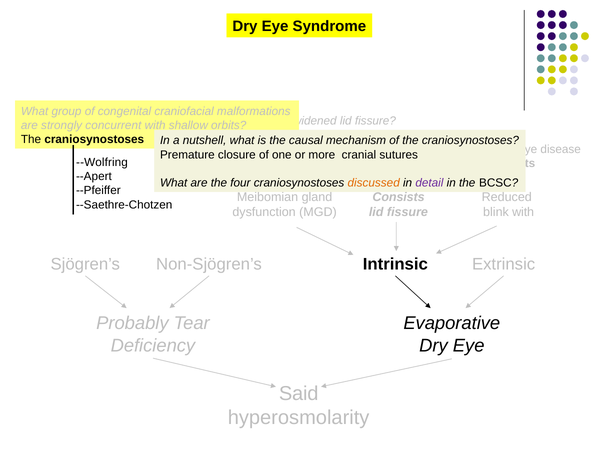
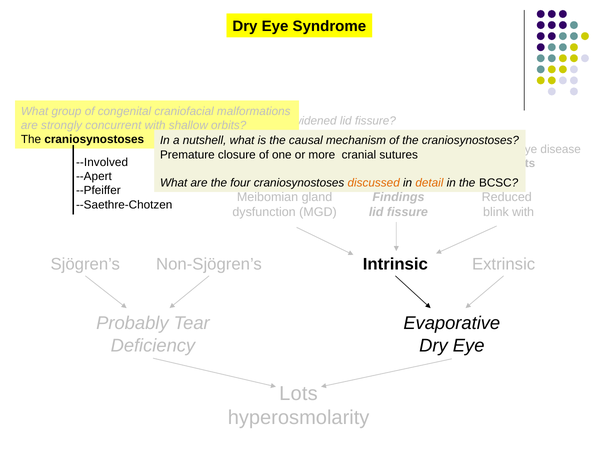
--Wolfring: --Wolfring -> --Involved
detail colour: purple -> orange
Consists: Consists -> Findings
Said: Said -> Lots
